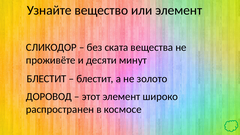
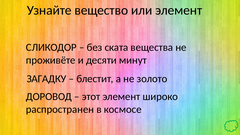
БЛЕСТИТ at (47, 79): БЛЕСТИТ -> ЗАГАДКУ
